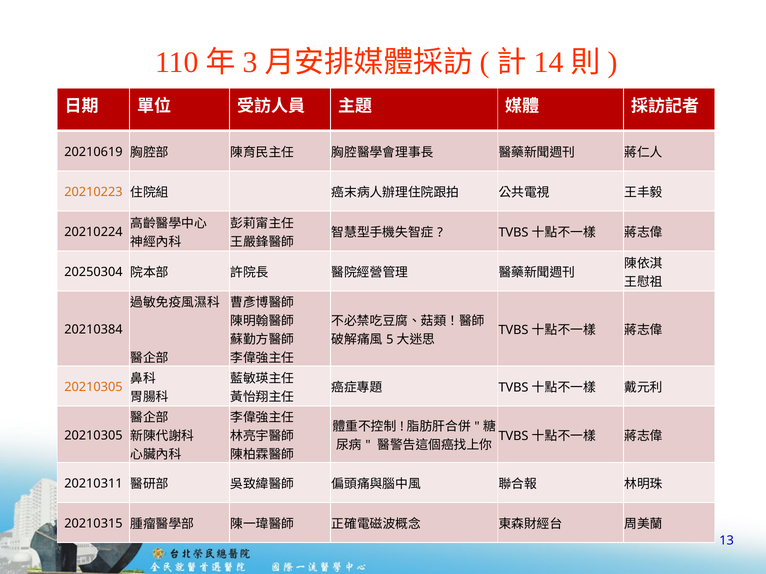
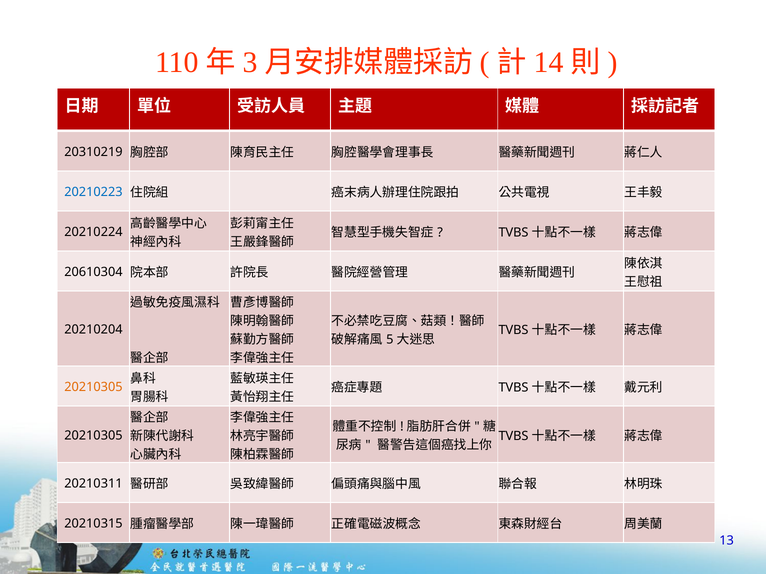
20210619: 20210619 -> 20310219
20210223 colour: orange -> blue
20250304: 20250304 -> 20610304
20210384: 20210384 -> 20210204
